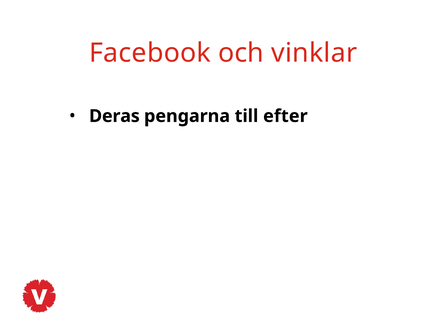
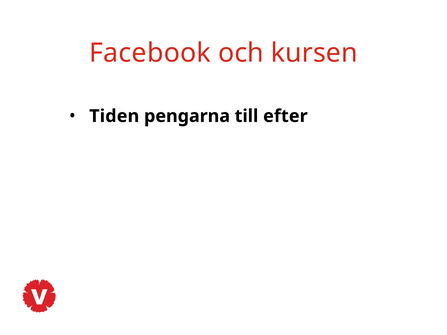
vinklar: vinklar -> kursen
Deras: Deras -> Tiden
